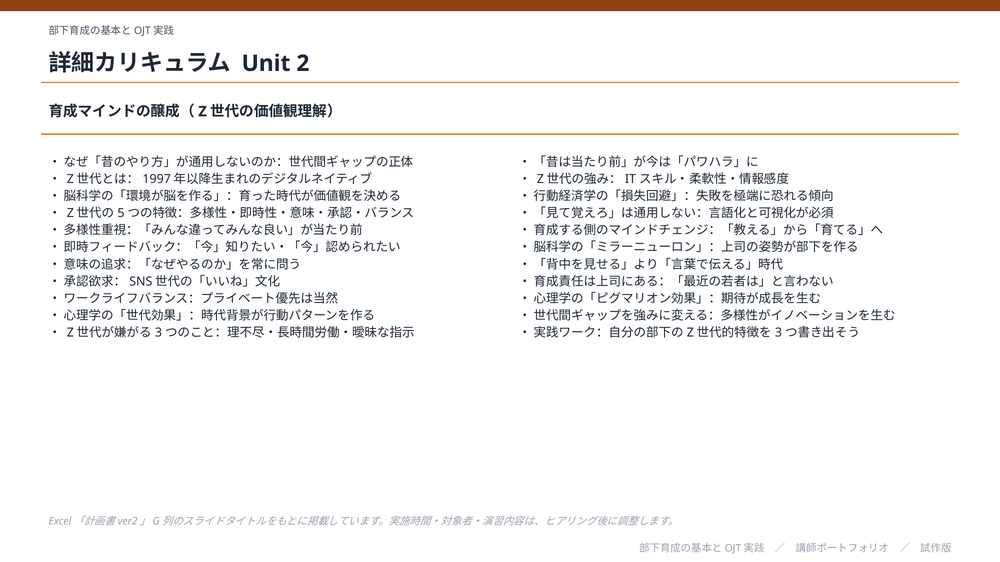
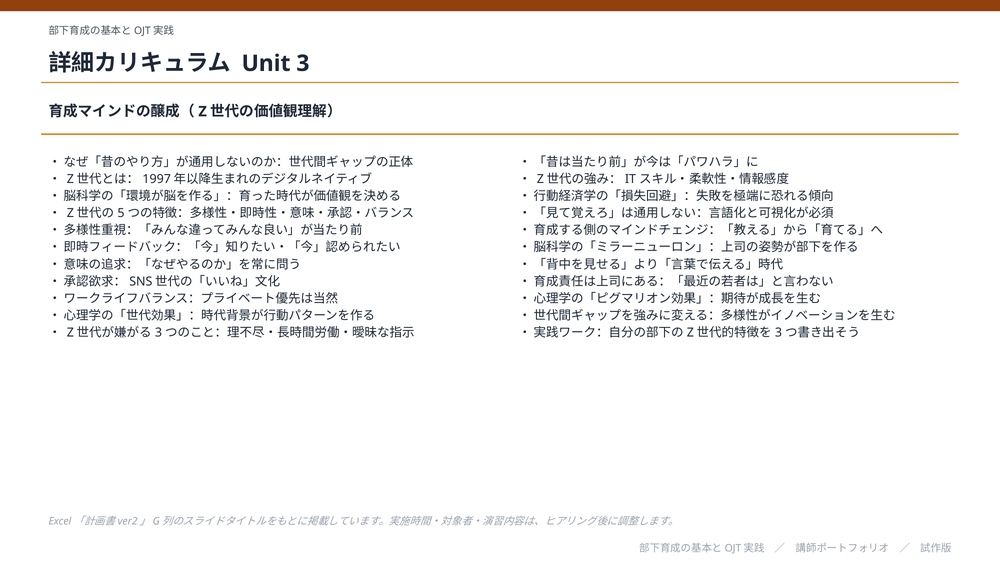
2: 2 -> 3
